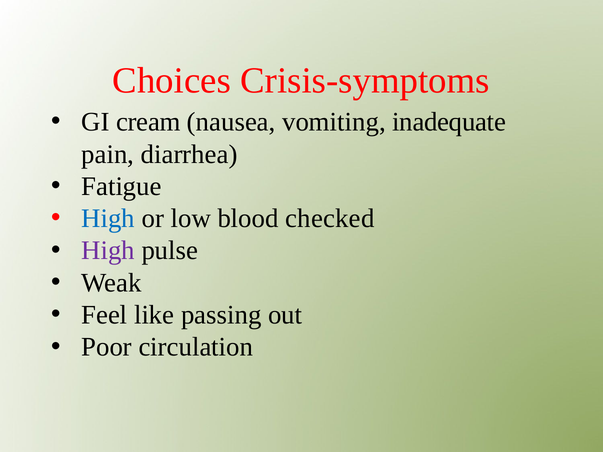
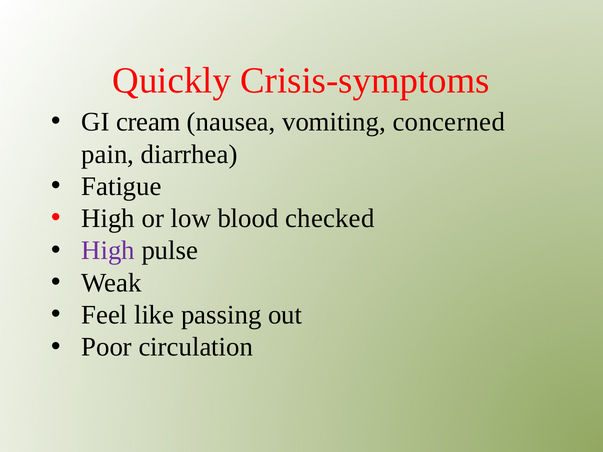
Choices: Choices -> Quickly
inadequate: inadequate -> concerned
High at (108, 219) colour: blue -> black
